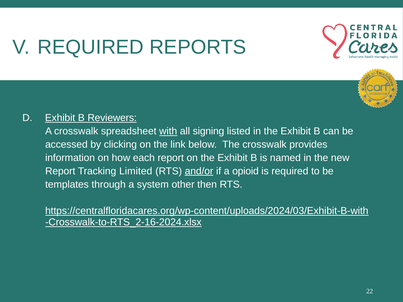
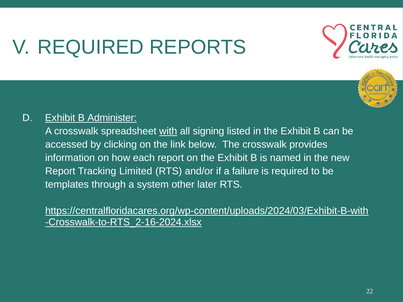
Reviewers: Reviewers -> Administer
and/or underline: present -> none
opioid: opioid -> failure
then: then -> later
